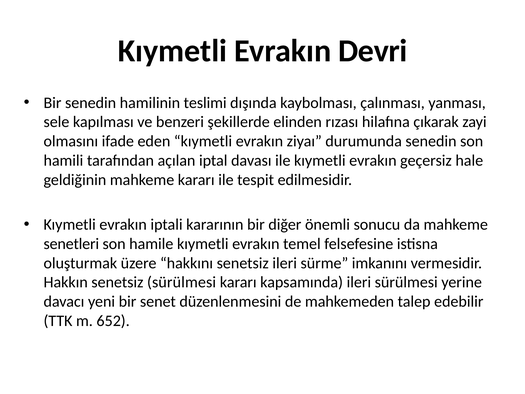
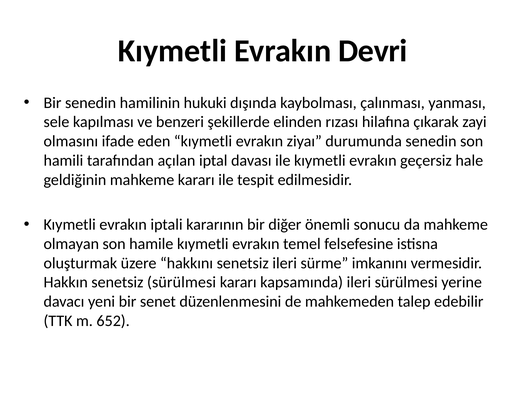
teslimi: teslimi -> hukuki
senetleri: senetleri -> olmayan
